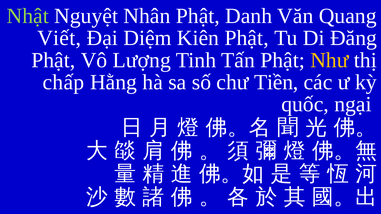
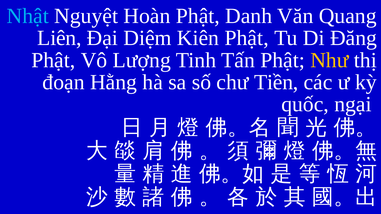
Nhật colour: light green -> light blue
Nhân: Nhân -> Hoàn
Viết: Viết -> Liên
chấp: chấp -> đoạn
